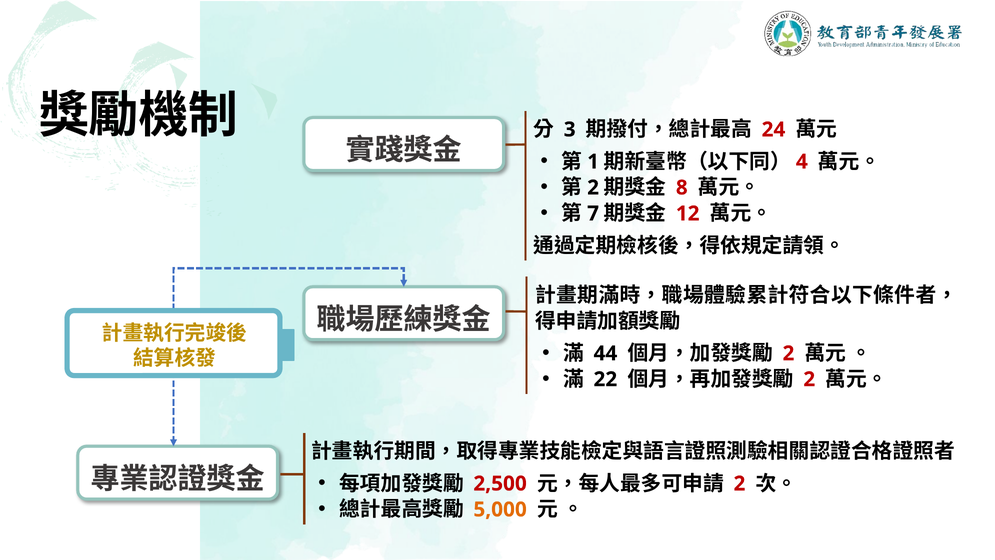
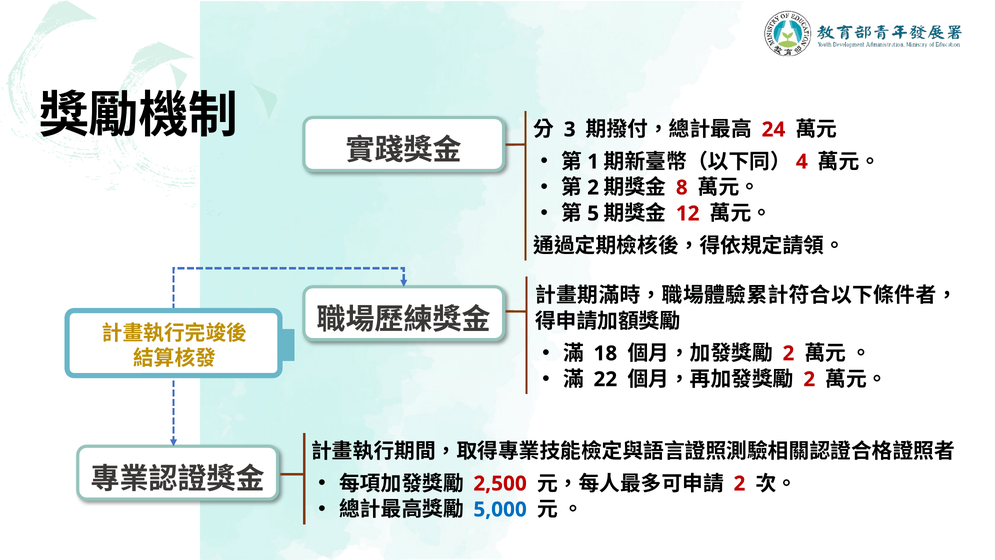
7: 7 -> 5
44: 44 -> 18
5,000 colour: orange -> blue
